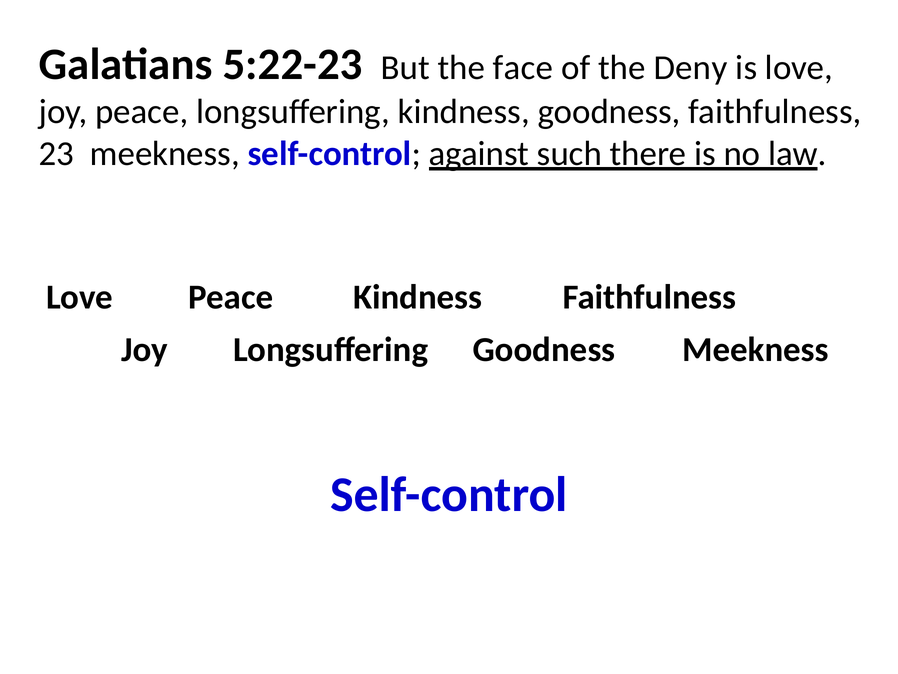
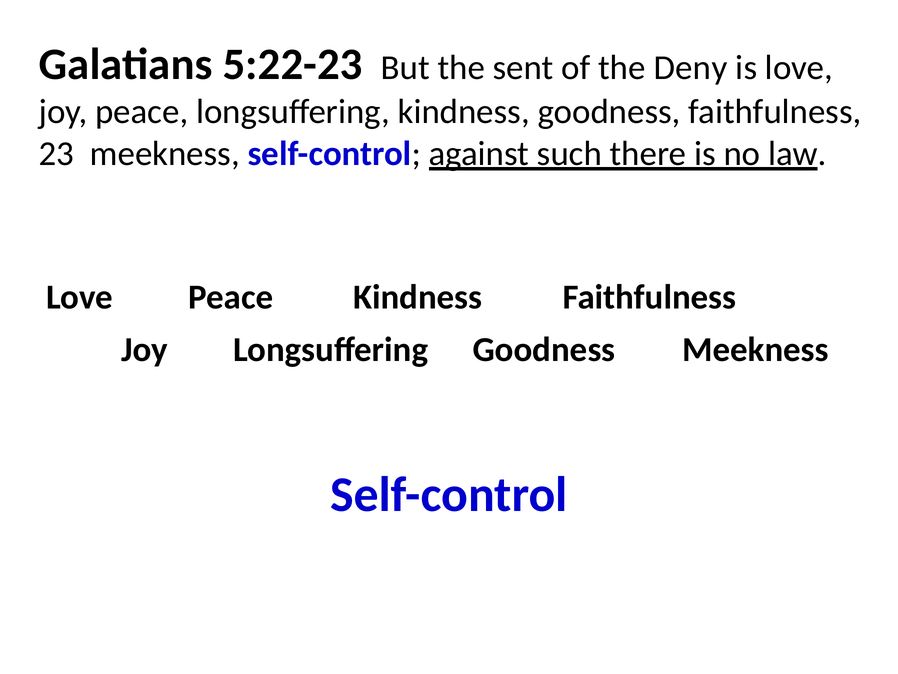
face: face -> sent
